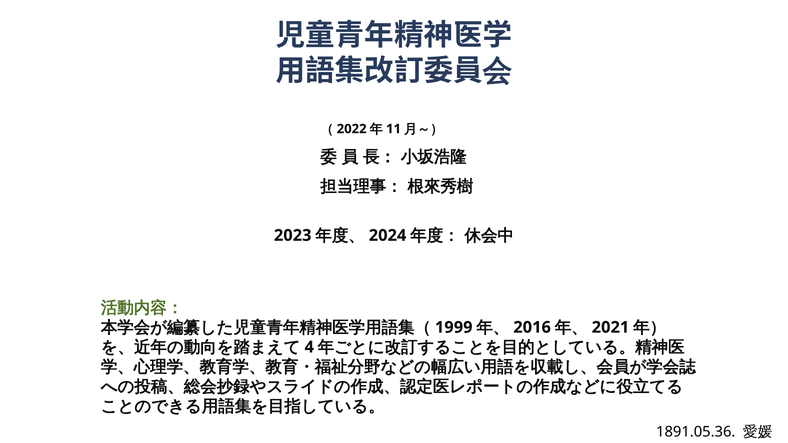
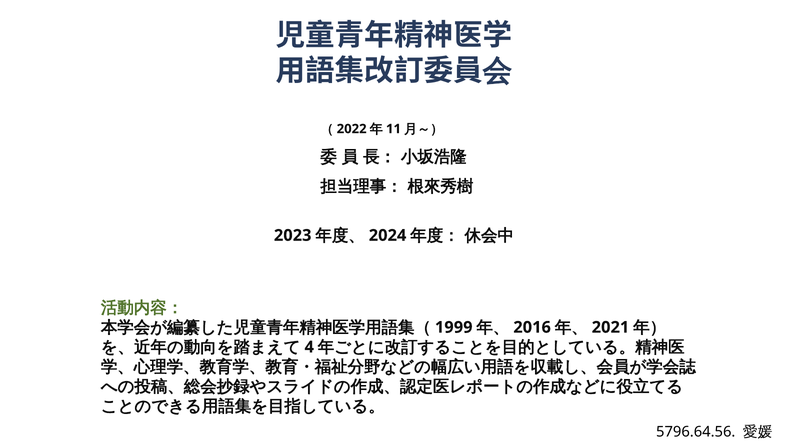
1891.05.36: 1891.05.36 -> 5796.64.56
